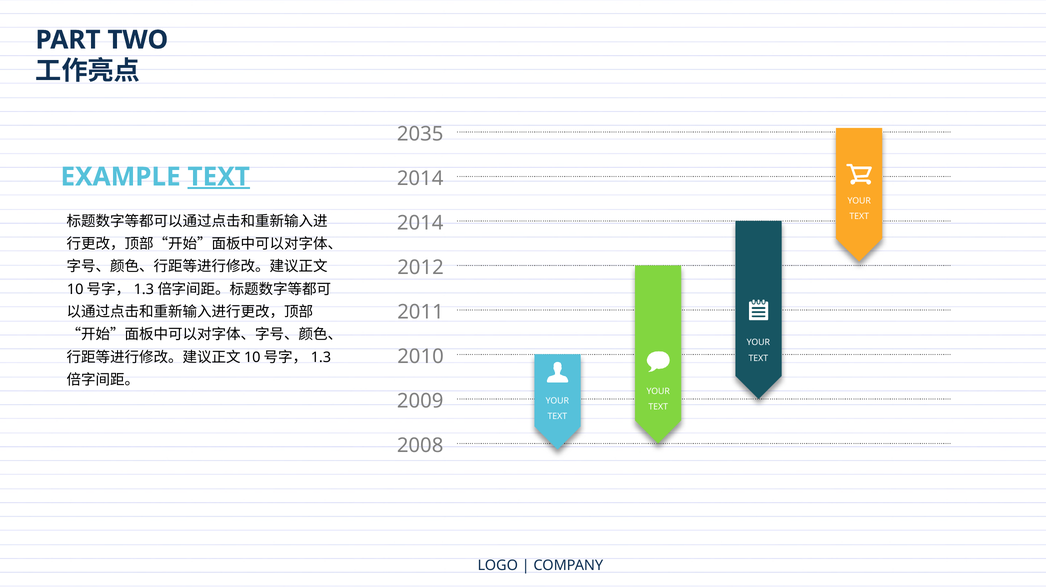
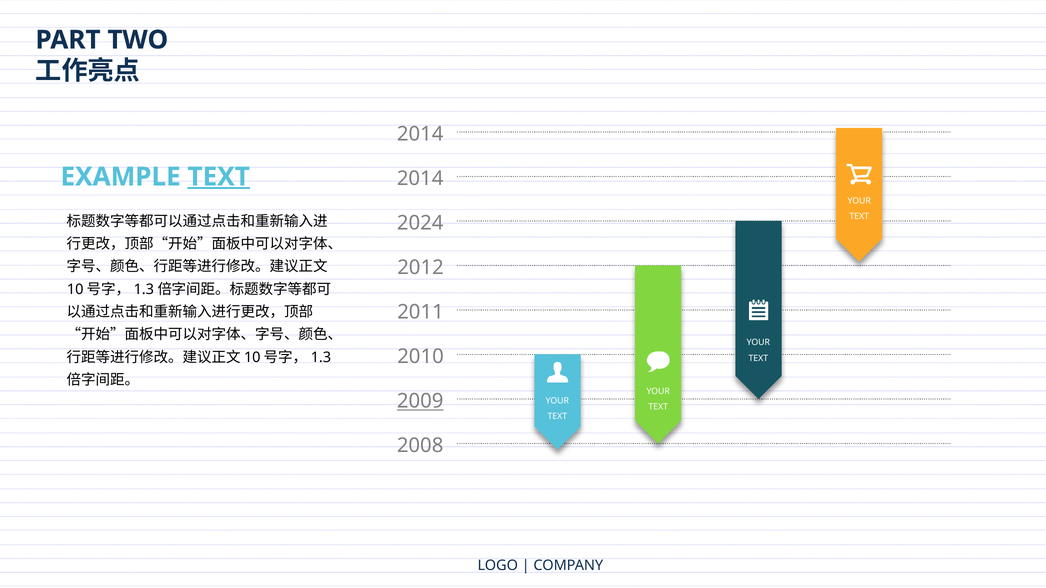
2035 at (420, 134): 2035 -> 2014
2014 at (420, 223): 2014 -> 2024
2009 underline: none -> present
